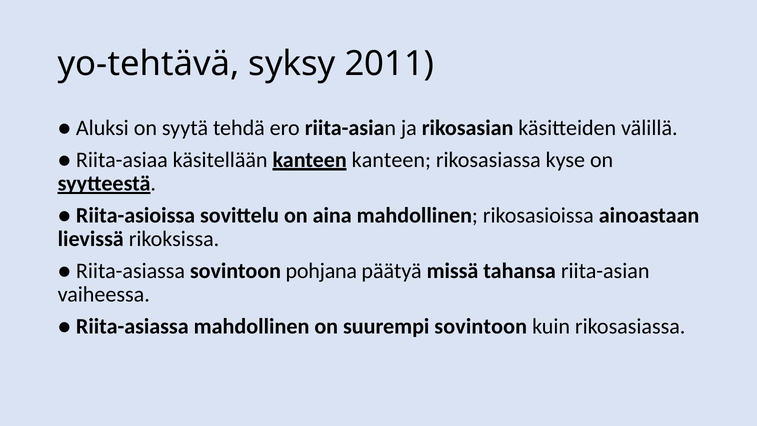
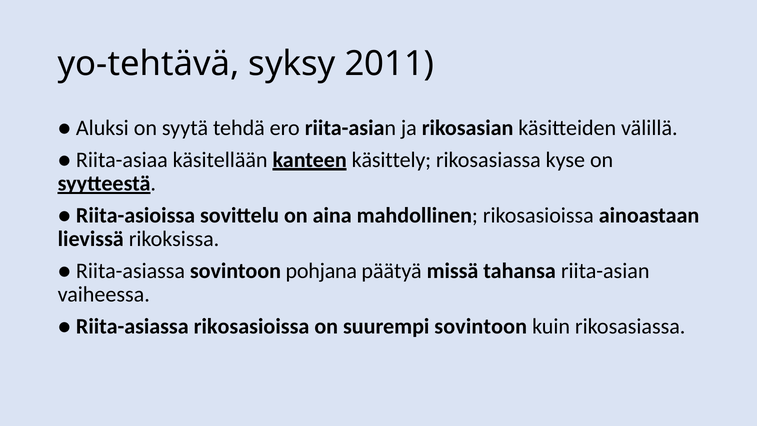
kanteen kanteen: kanteen -> käsittely
Riita-asiassa mahdollinen: mahdollinen -> rikosasioissa
